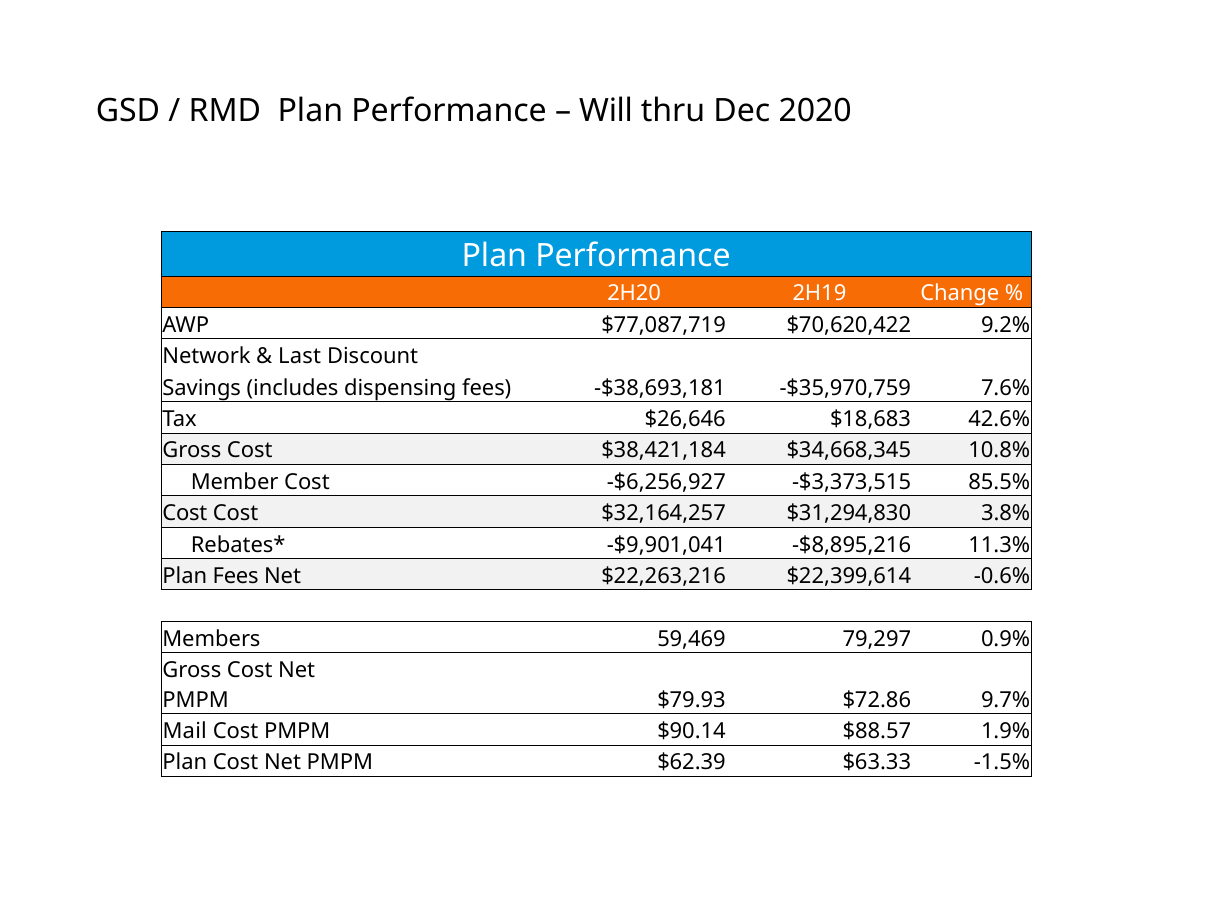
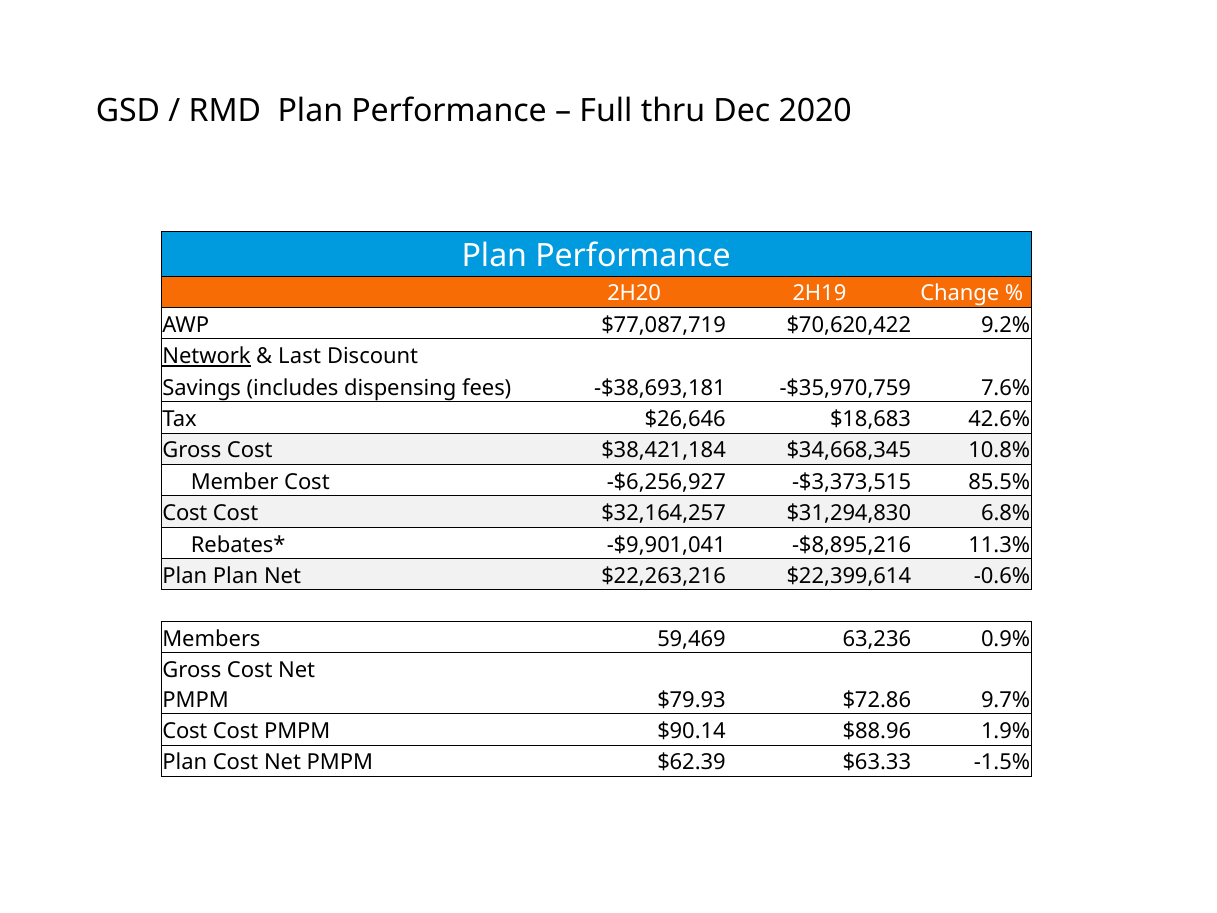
Will: Will -> Full
Network underline: none -> present
3.8%: 3.8% -> 6.8%
Plan Fees: Fees -> Plan
79,297: 79,297 -> 63,236
Mail at (185, 731): Mail -> Cost
$88.57: $88.57 -> $88.96
